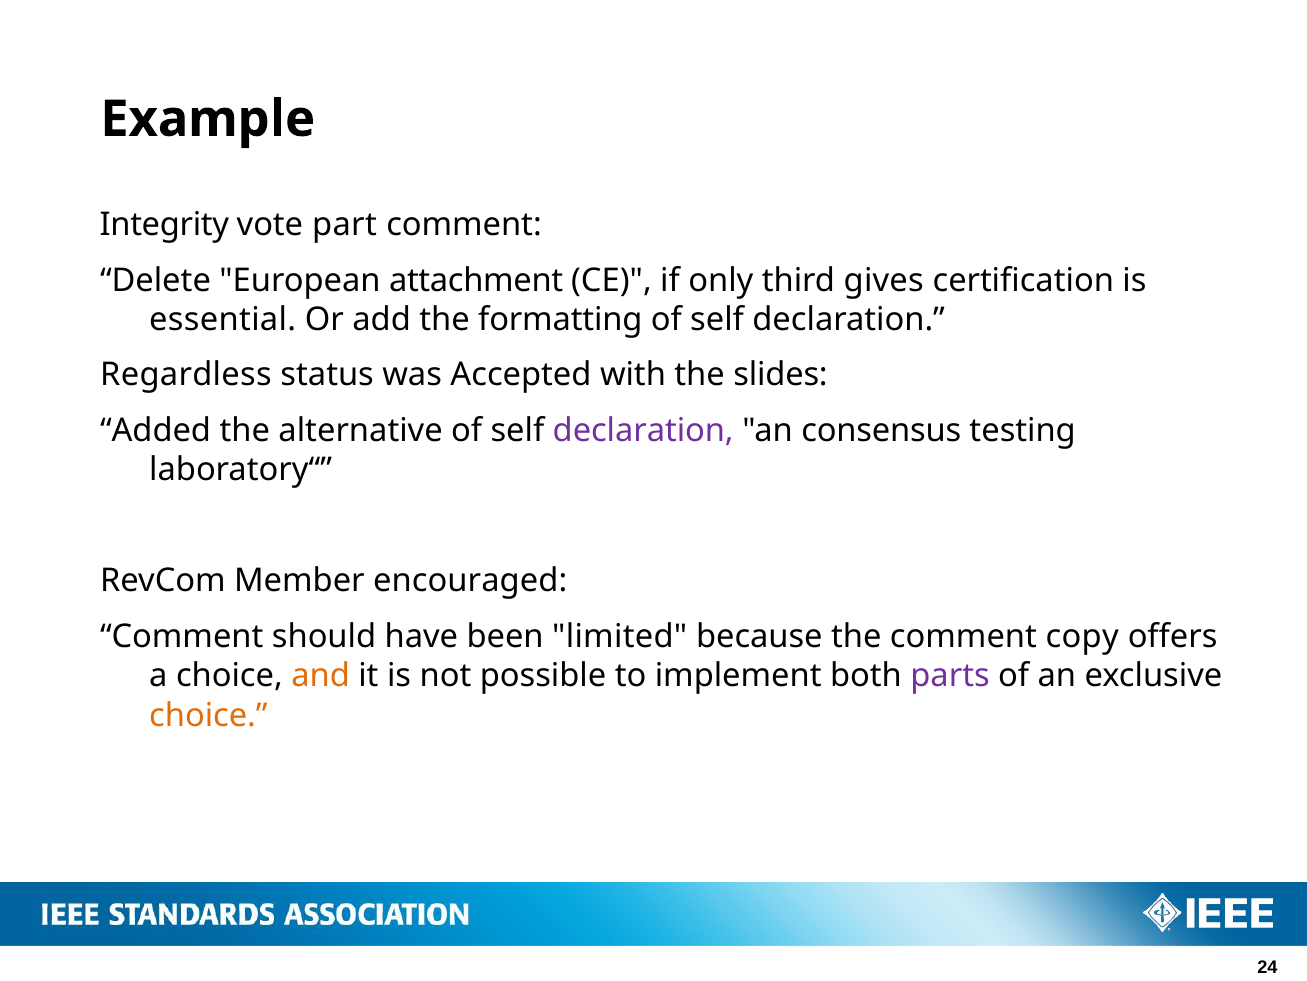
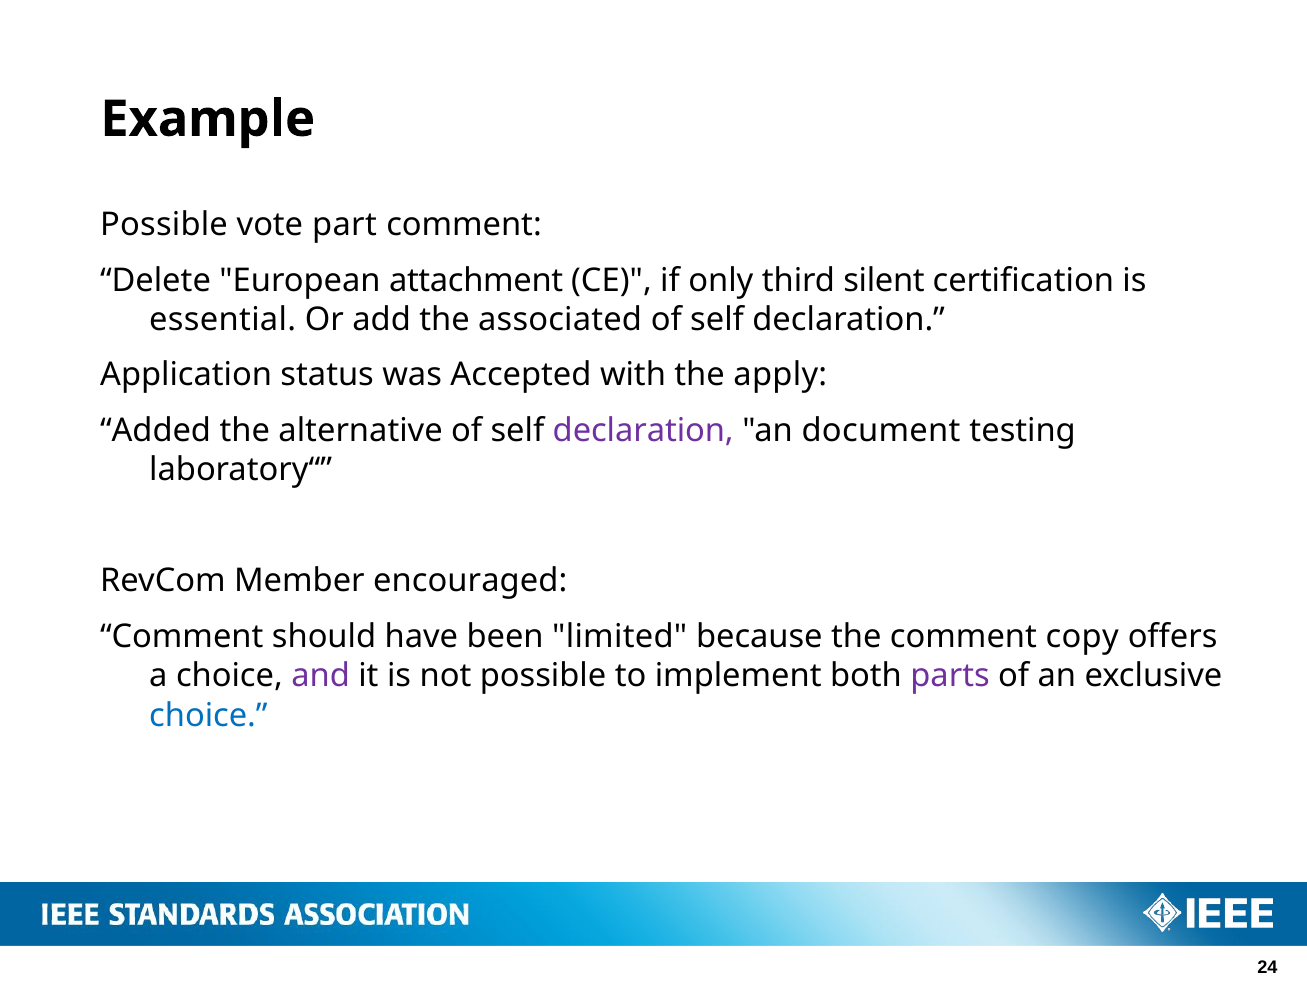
Integrity at (164, 224): Integrity -> Possible
gives: gives -> silent
formatting: formatting -> associated
Regardless: Regardless -> Application
slides: slides -> apply
consensus: consensus -> document
and colour: orange -> purple
choice at (208, 715) colour: orange -> blue
